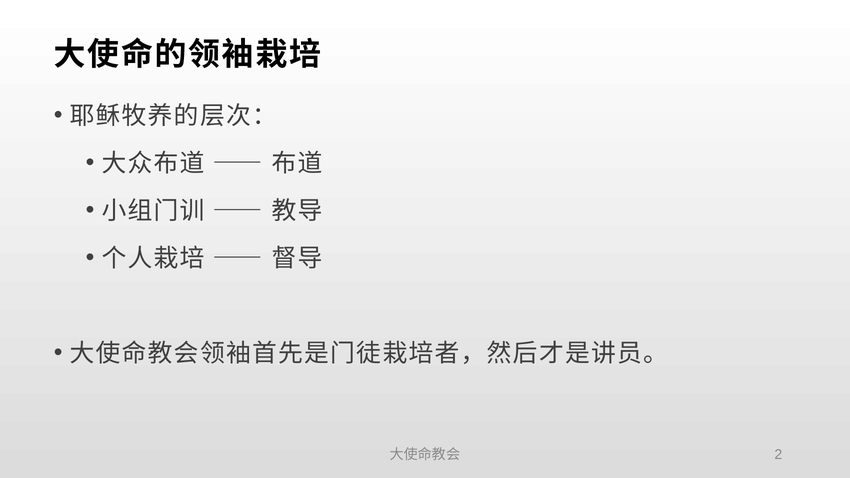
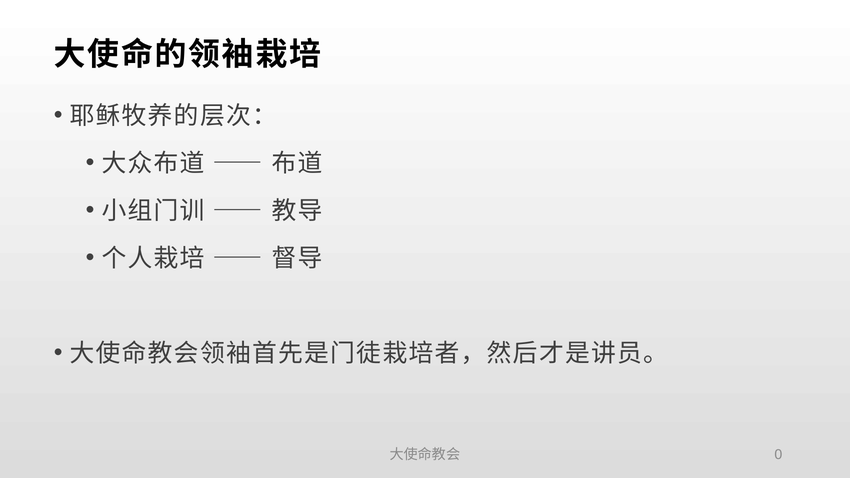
2: 2 -> 0
